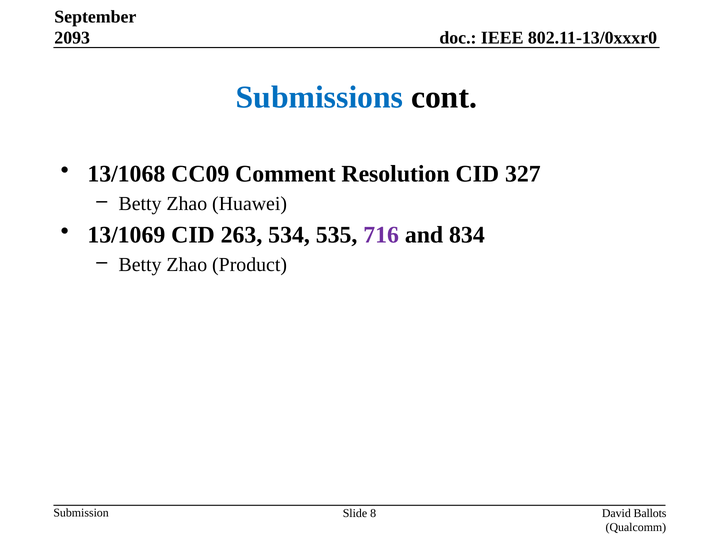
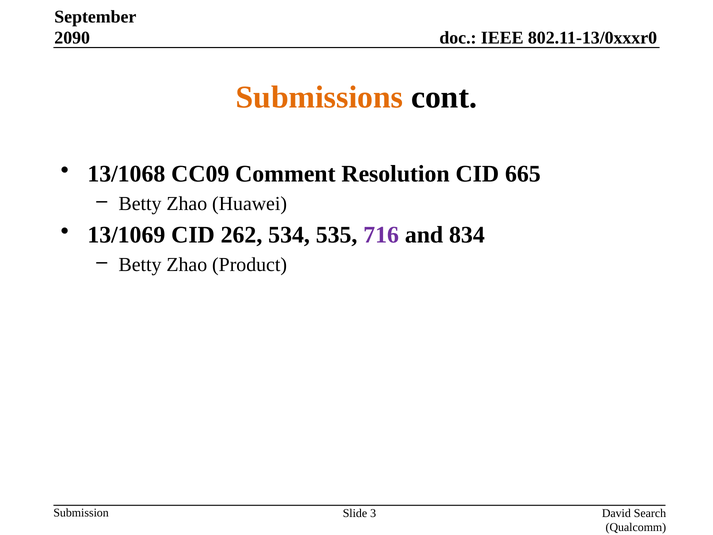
2093: 2093 -> 2090
Submissions colour: blue -> orange
327: 327 -> 665
263: 263 -> 262
8: 8 -> 3
Ballots: Ballots -> Search
